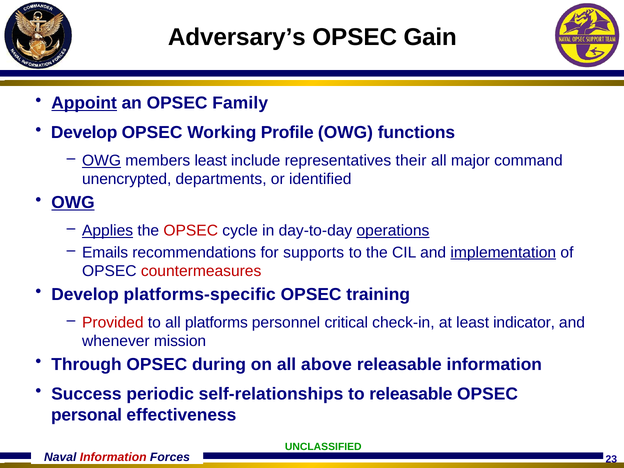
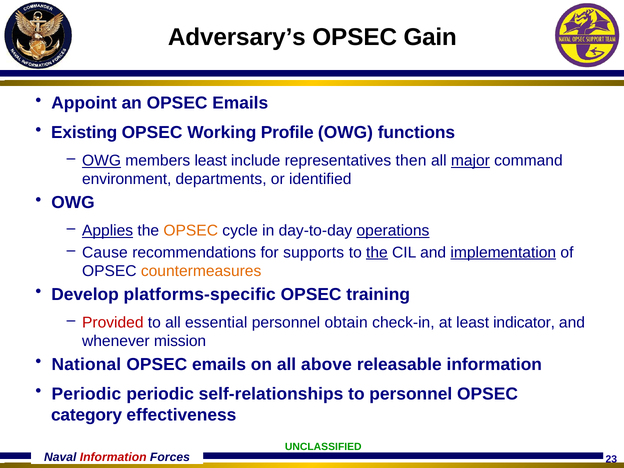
Appoint underline: present -> none
an OPSEC Family: Family -> Emails
Develop at (84, 133): Develop -> Existing
their: their -> then
major underline: none -> present
unencrypted: unencrypted -> environment
OWG at (73, 203) underline: present -> none
OPSEC at (191, 231) colour: red -> orange
Emails: Emails -> Cause
the at (377, 252) underline: none -> present
countermeasures colour: red -> orange
platforms: platforms -> essential
critical: critical -> obtain
Through: Through -> National
during at (219, 365): during -> emails
Success at (86, 394): Success -> Periodic
to releasable: releasable -> personnel
personal: personal -> category
